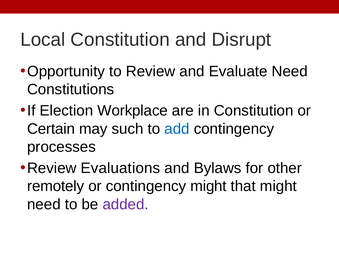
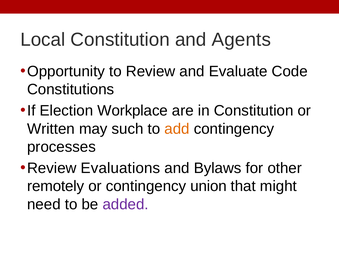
Disrupt: Disrupt -> Agents
Evaluate Need: Need -> Code
Certain: Certain -> Written
add colour: blue -> orange
contingency might: might -> union
